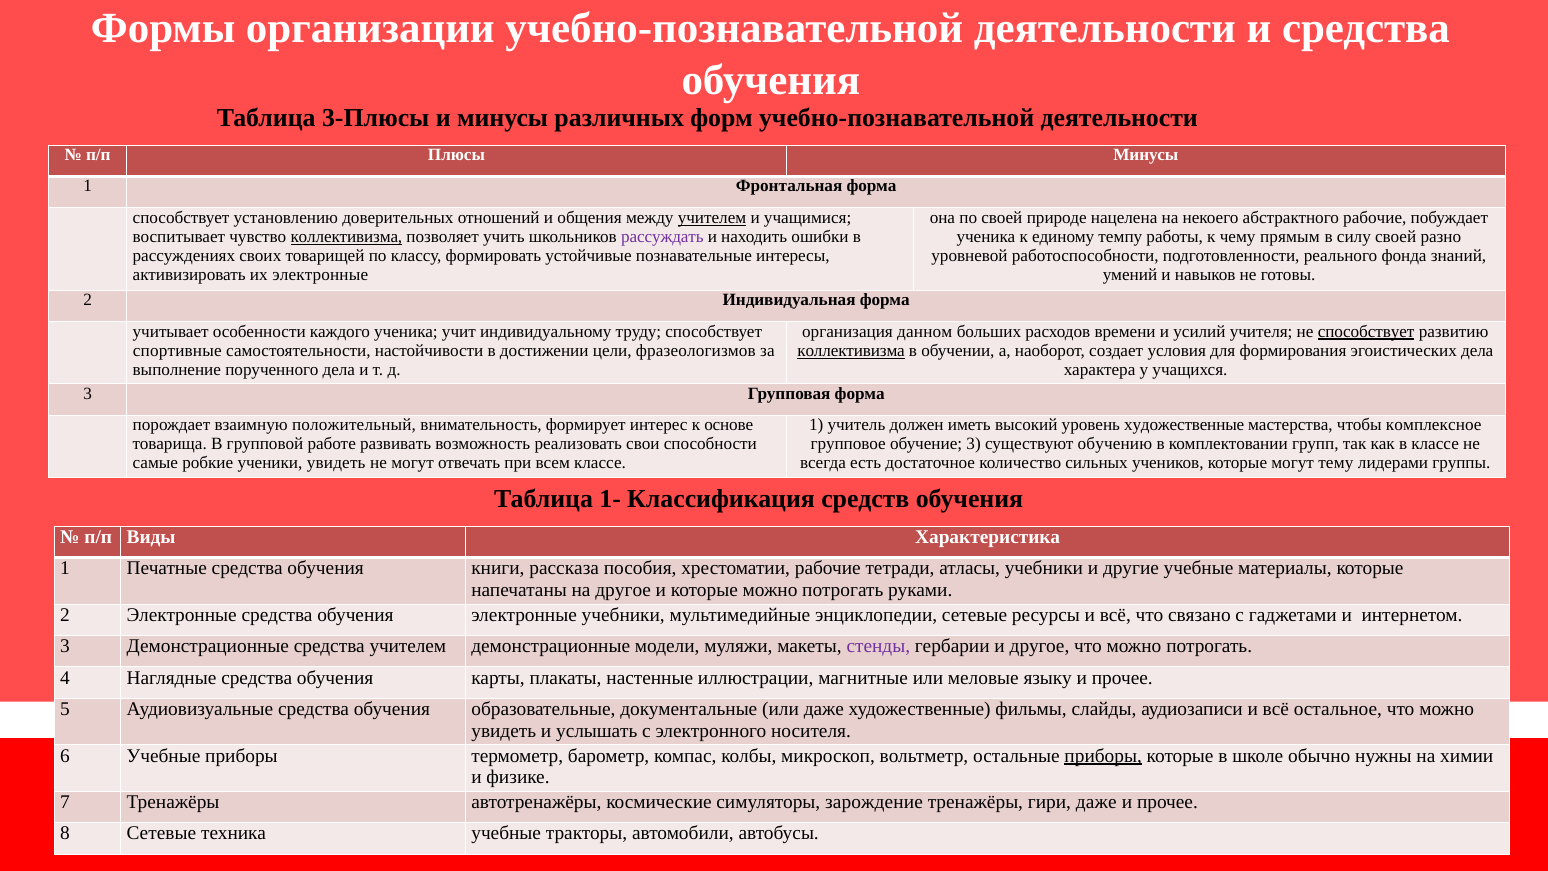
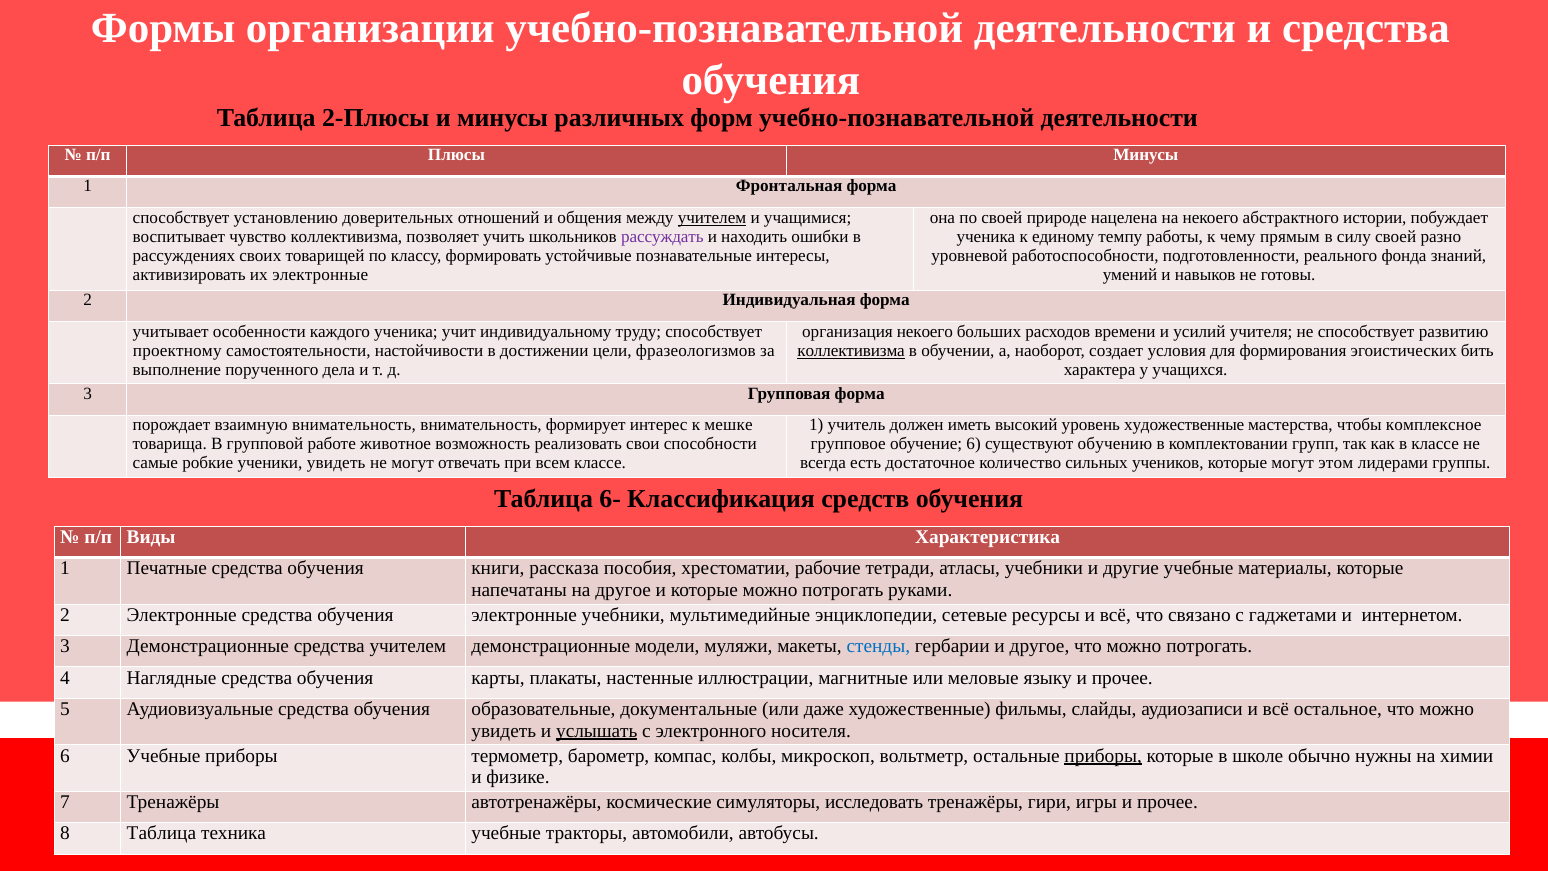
3-Плюсы: 3-Плюсы -> 2-Плюсы
абстрактного рабочие: рабочие -> истории
коллективизма at (346, 237) underline: present -> none
организация данном: данном -> некоего
способствует at (1366, 332) underline: present -> none
спортивные: спортивные -> проектному
эгоистических дела: дела -> бить
взаимную положительный: положительный -> внимательность
основе: основе -> мешке
развивать: развивать -> животное
обучение 3: 3 -> 6
тему: тему -> этом
1-: 1- -> 6-
стенды colour: purple -> blue
услышать underline: none -> present
зарождение: зарождение -> исследовать
гири даже: даже -> игры
8 Сетевые: Сетевые -> Таблица
